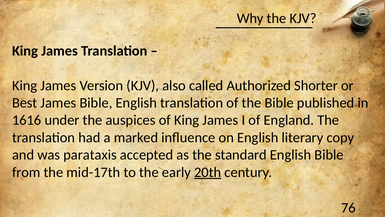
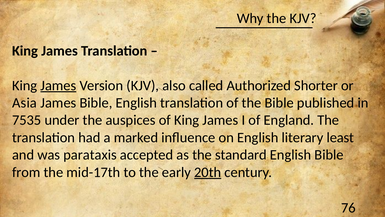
James at (58, 85) underline: none -> present
Best: Best -> Asia
1616: 1616 -> 7535
copy: copy -> least
